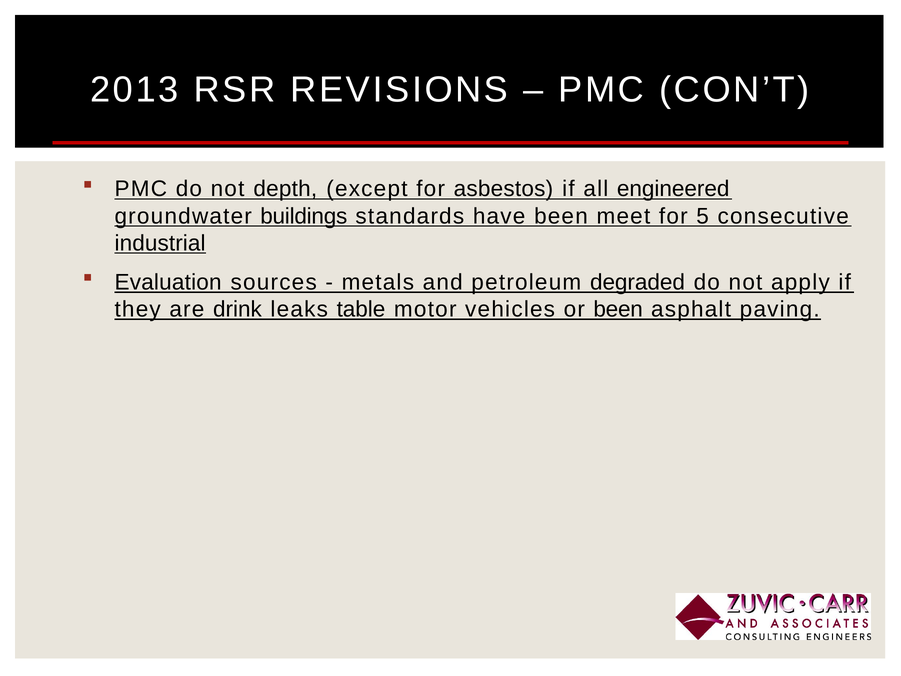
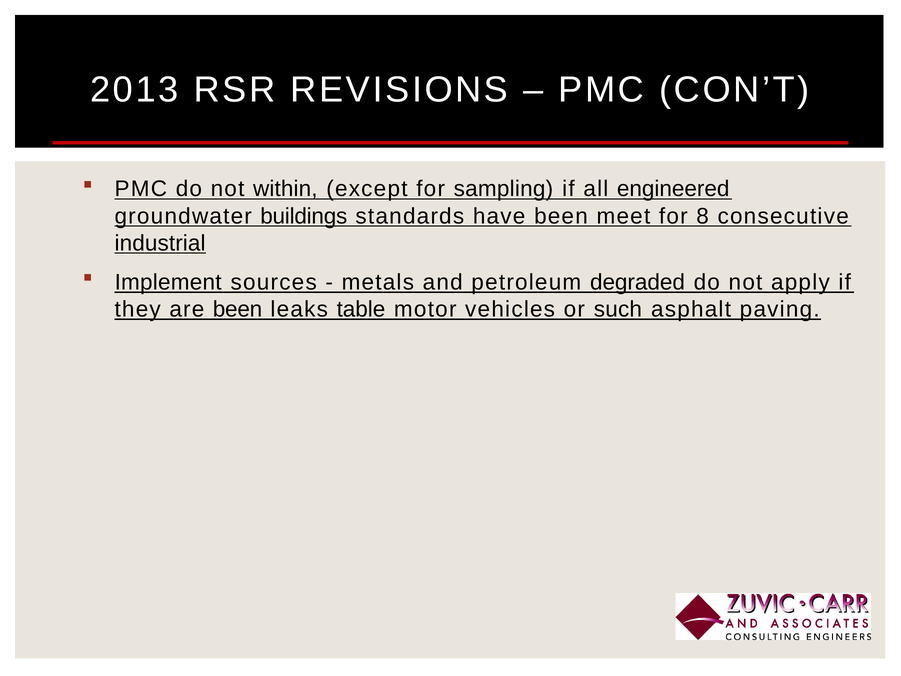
depth: depth -> within
asbestos: asbestos -> sampling
5: 5 -> 8
Evaluation: Evaluation -> Implement
are drink: drink -> been
or been: been -> such
